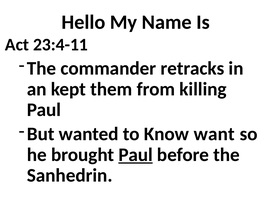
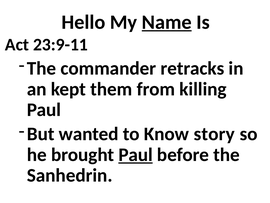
Name underline: none -> present
23:4-11: 23:4-11 -> 23:9-11
want: want -> story
